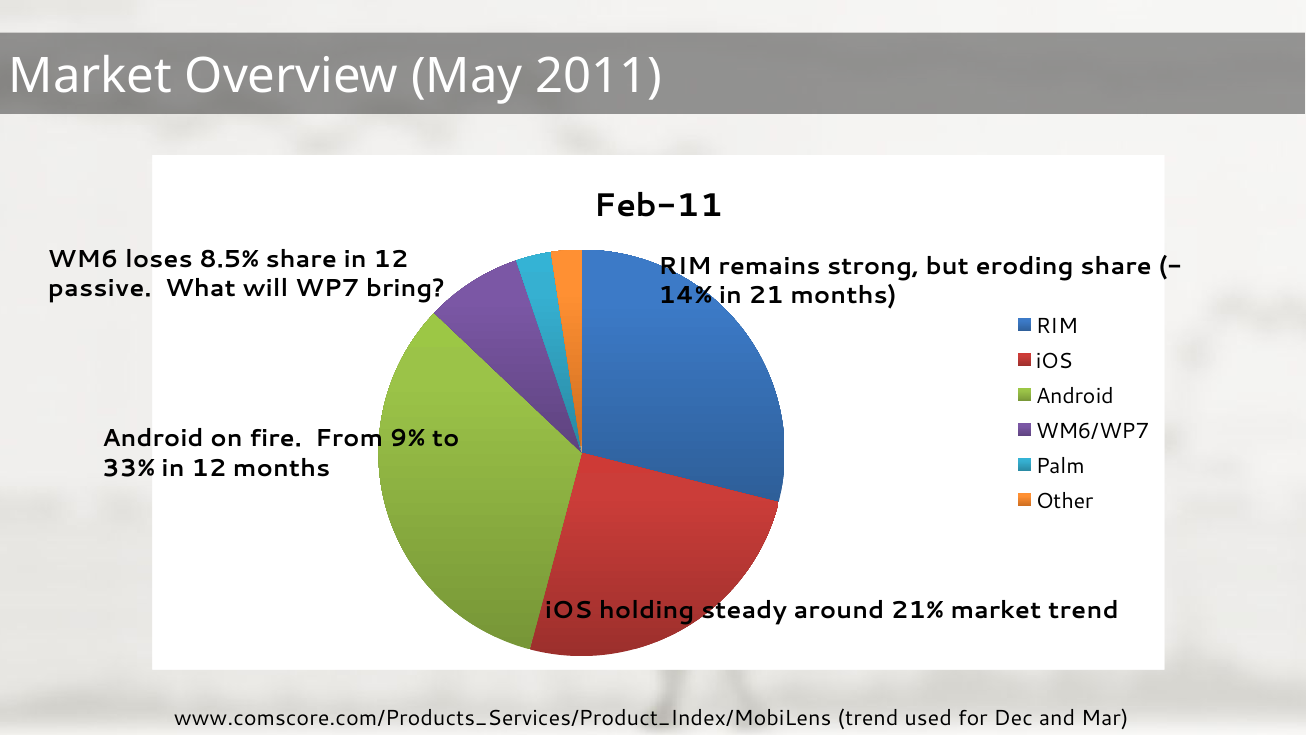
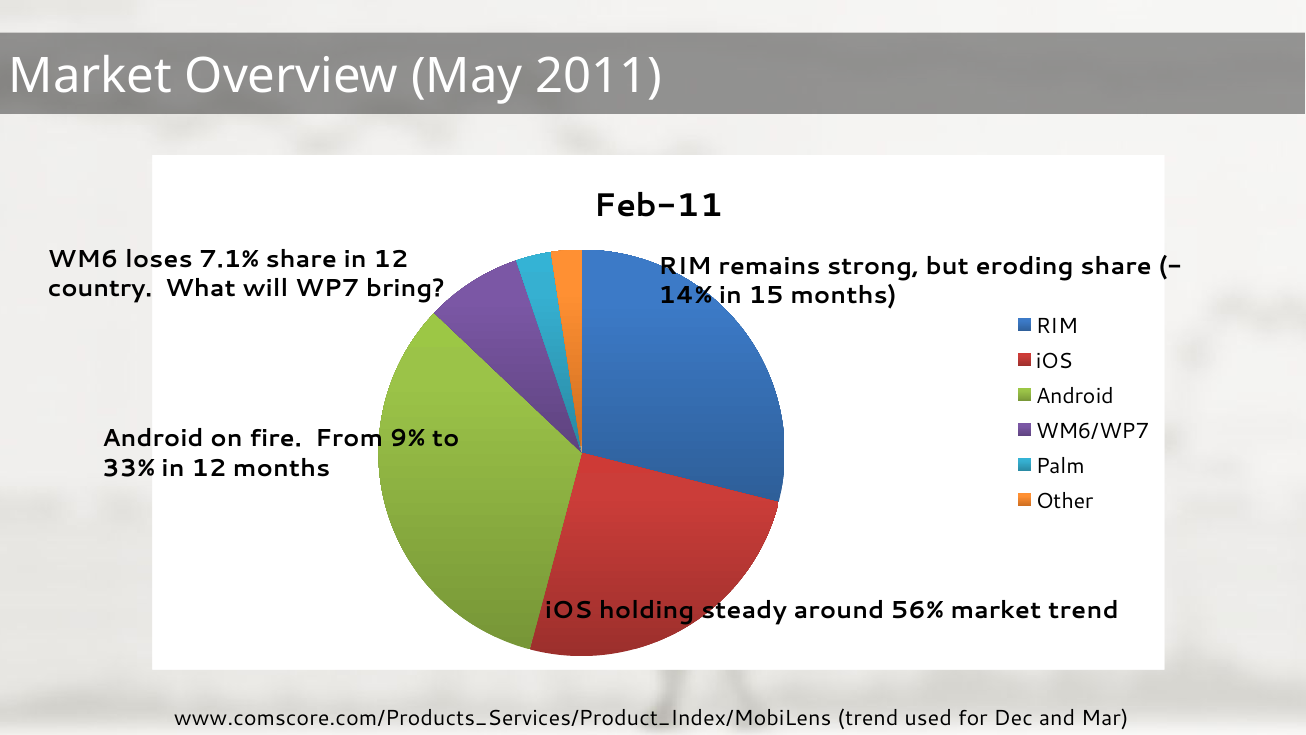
8.5%: 8.5% -> 7.1%
passive: passive -> country
21: 21 -> 15
21%: 21% -> 56%
